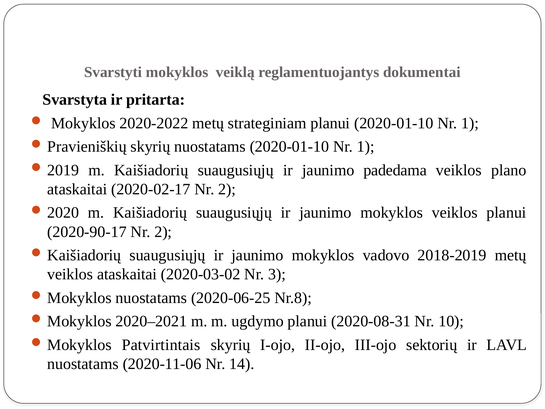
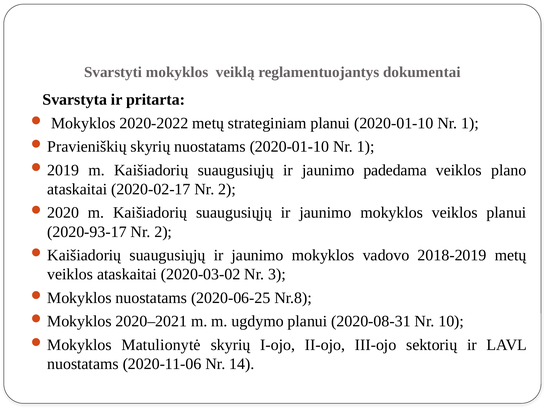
2020-90-17: 2020-90-17 -> 2020-93-17
Patvirtintais: Patvirtintais -> Matulionytė
